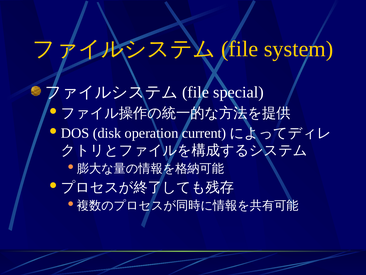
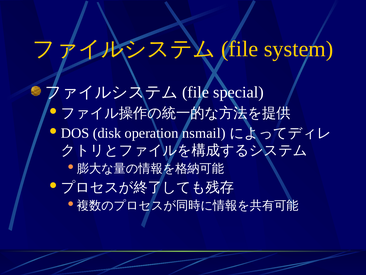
current: current -> nsmail
